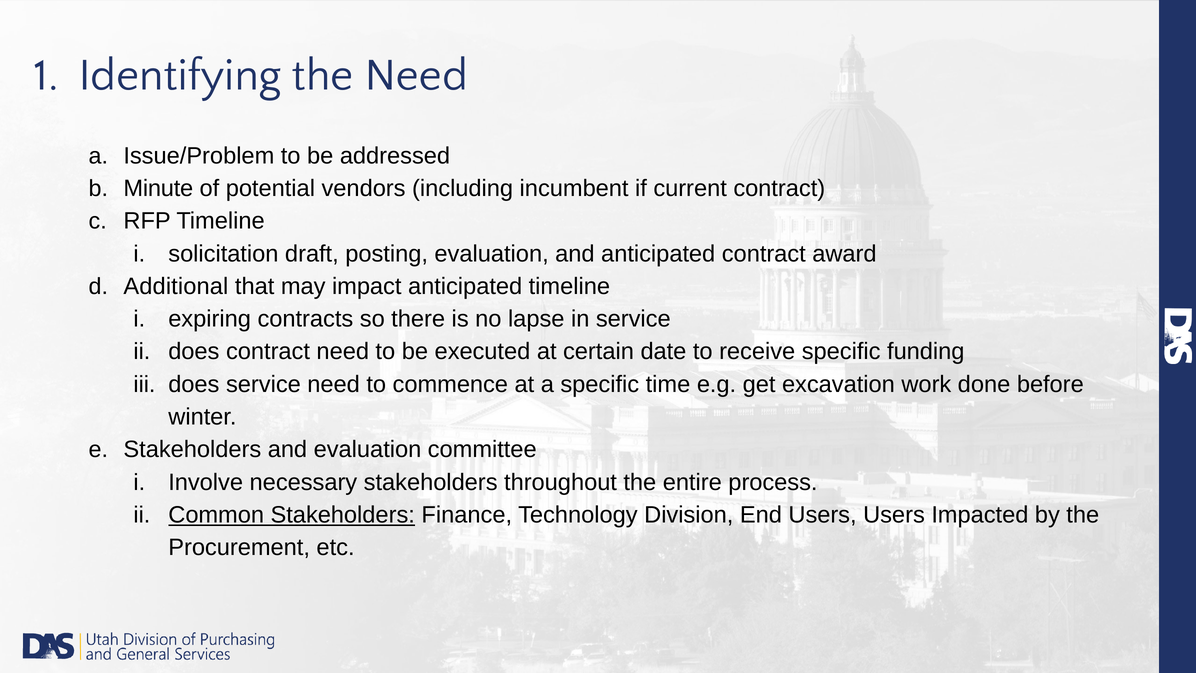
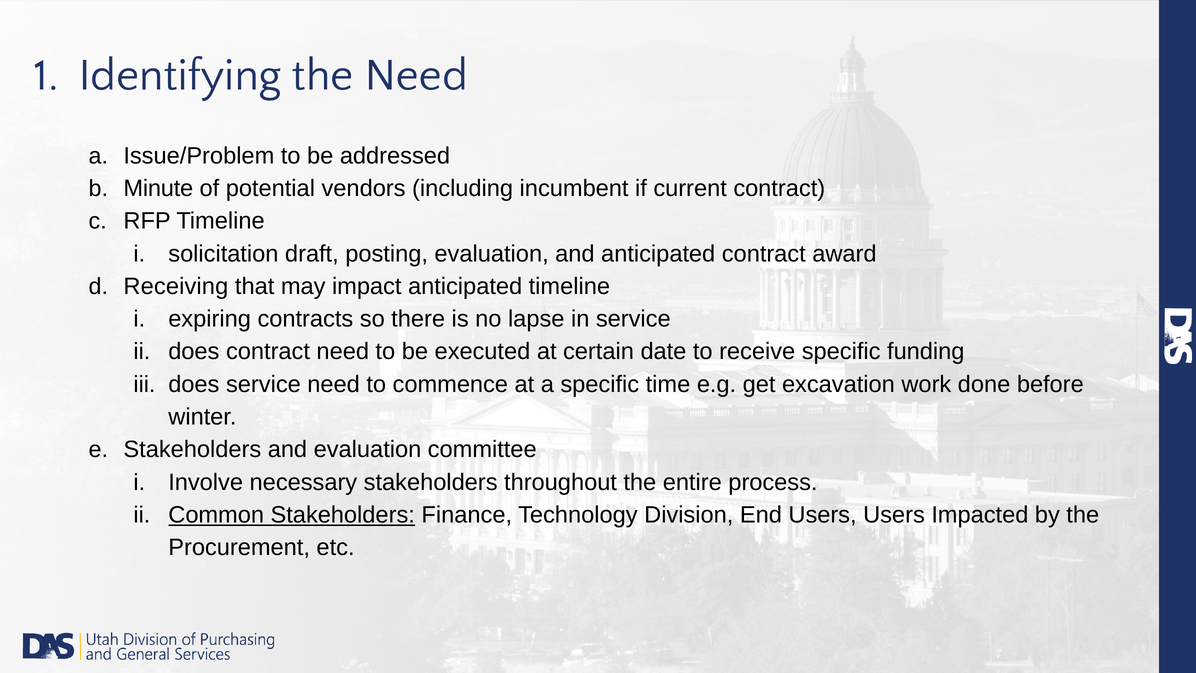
Additional: Additional -> Receiving
